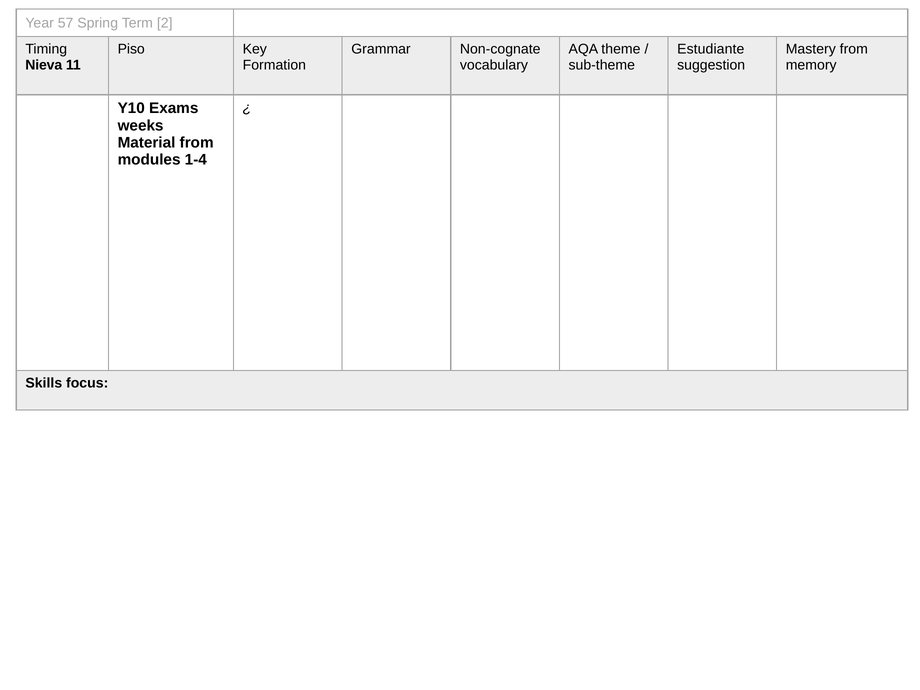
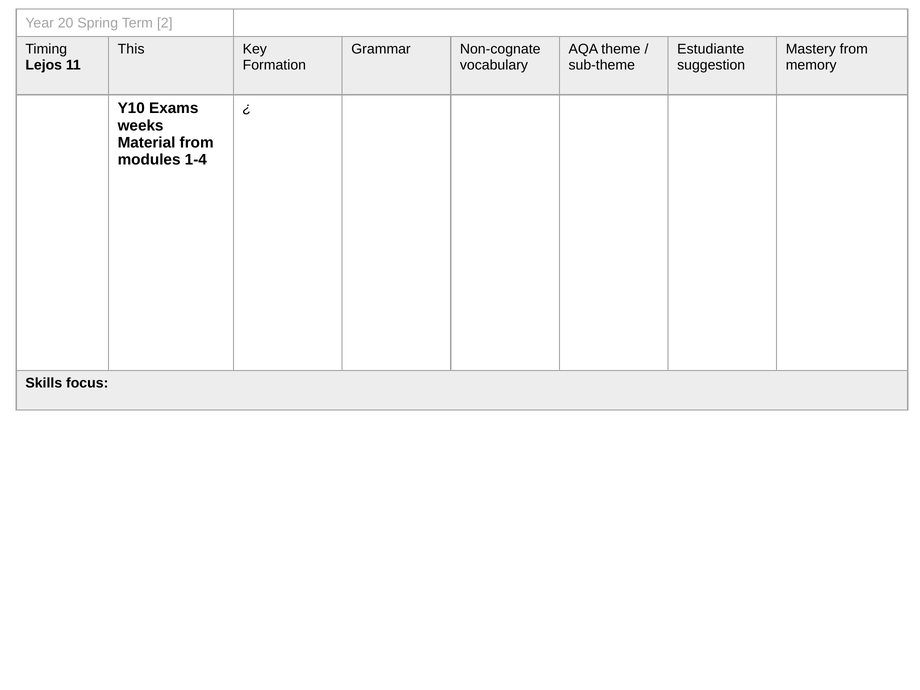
57: 57 -> 20
Piso: Piso -> This
Nieva: Nieva -> Lejos
